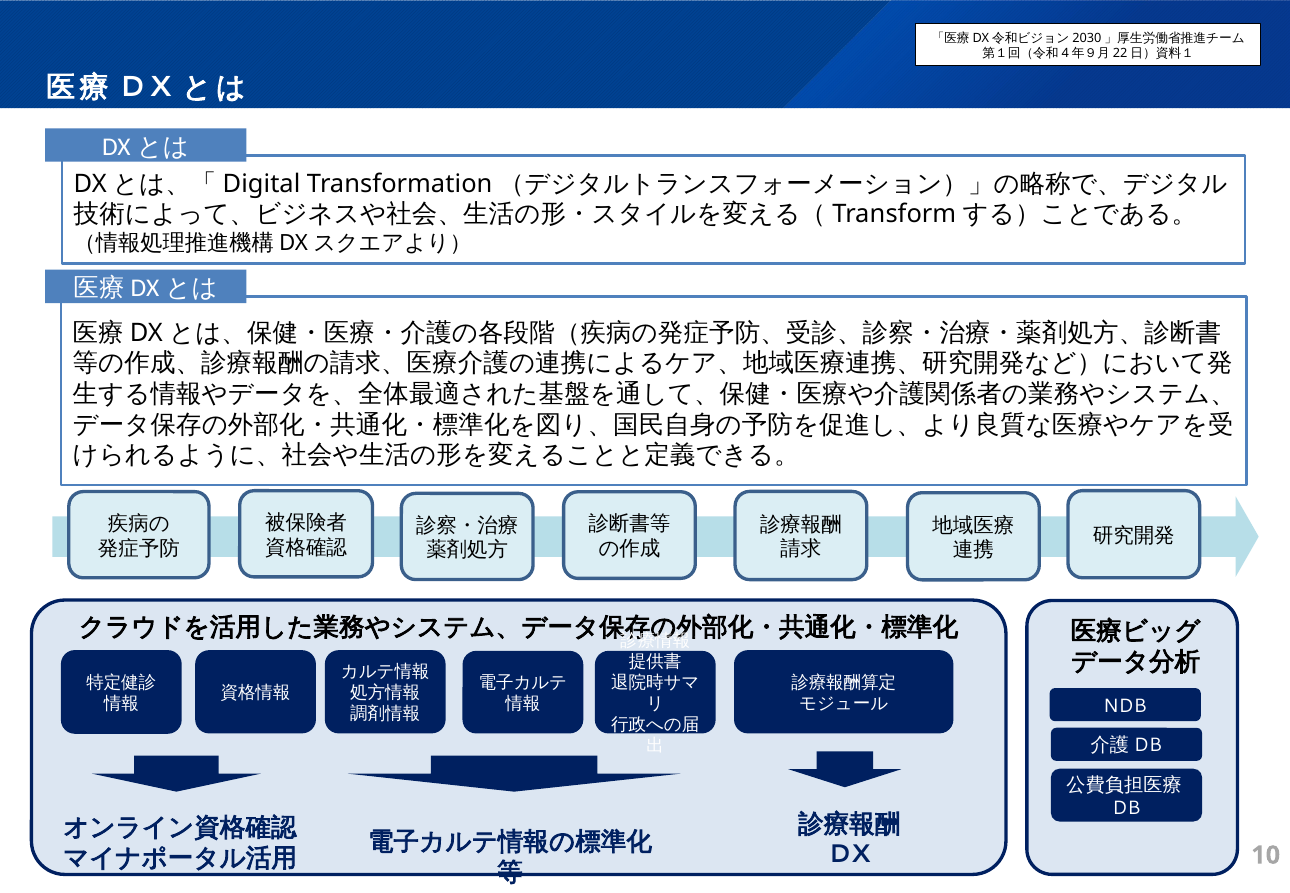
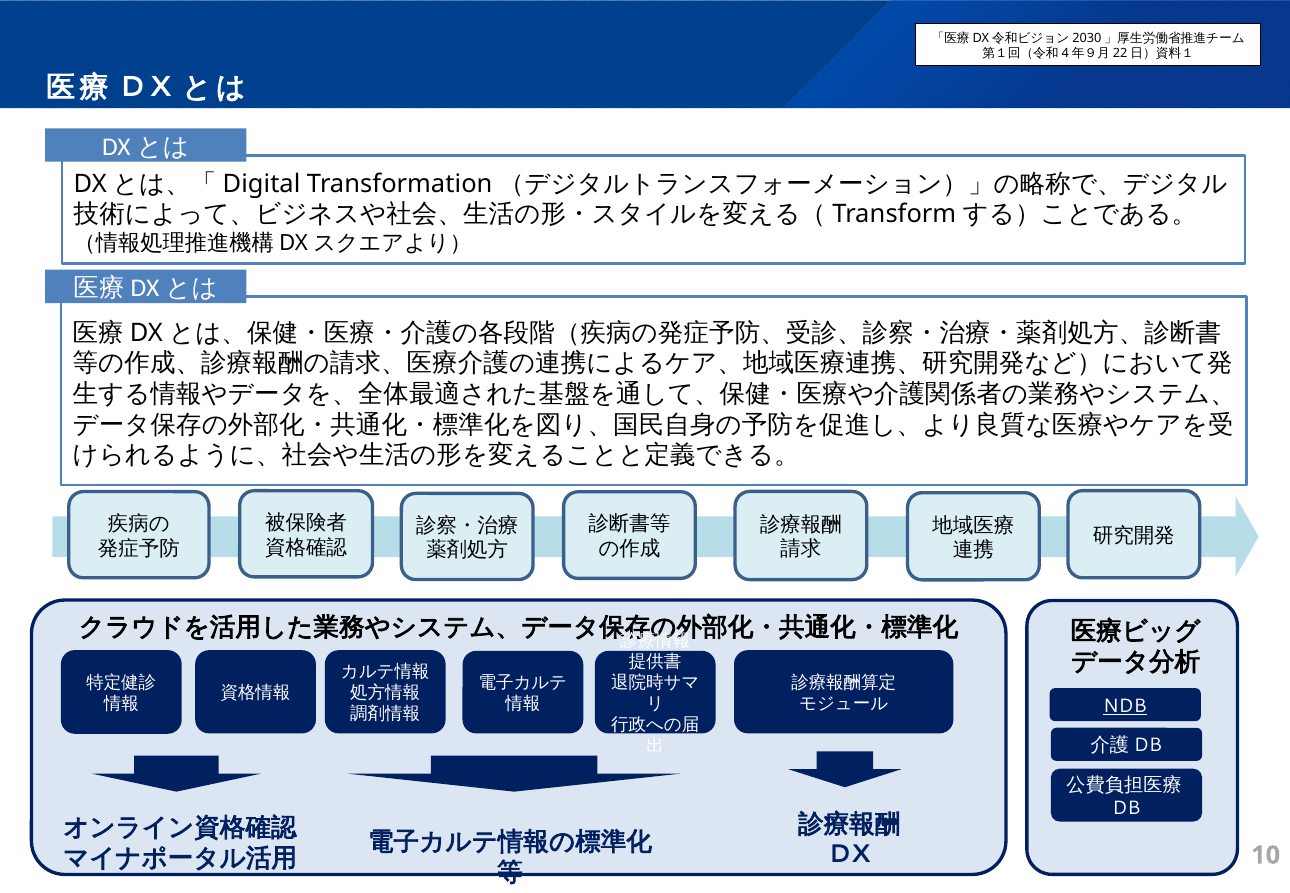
NDB underline: none -> present
